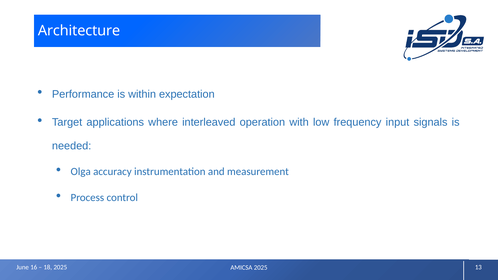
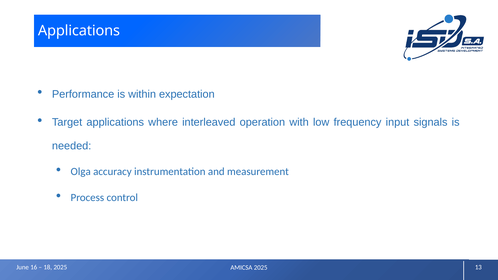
Architecture at (79, 31): Architecture -> Applications
